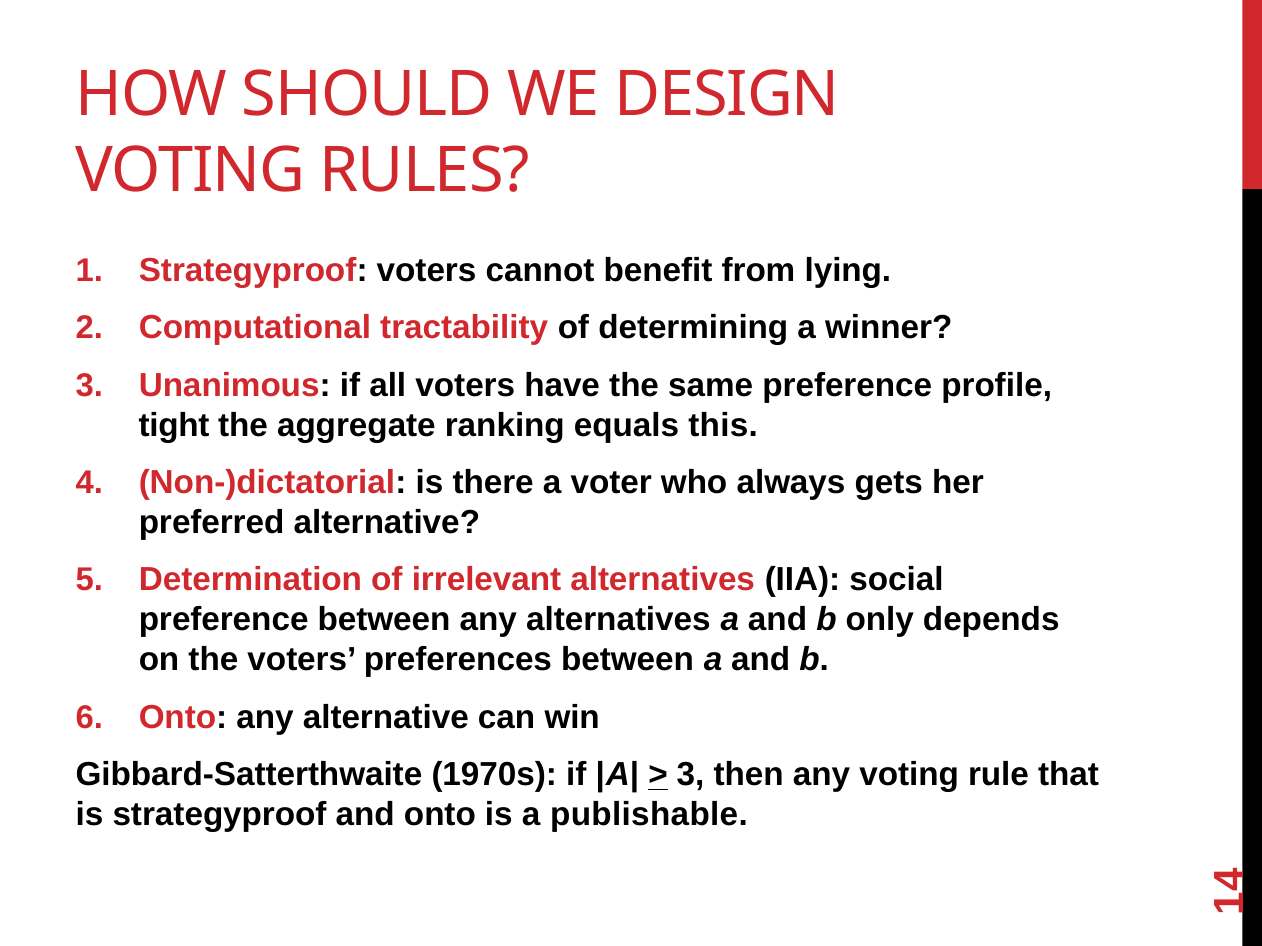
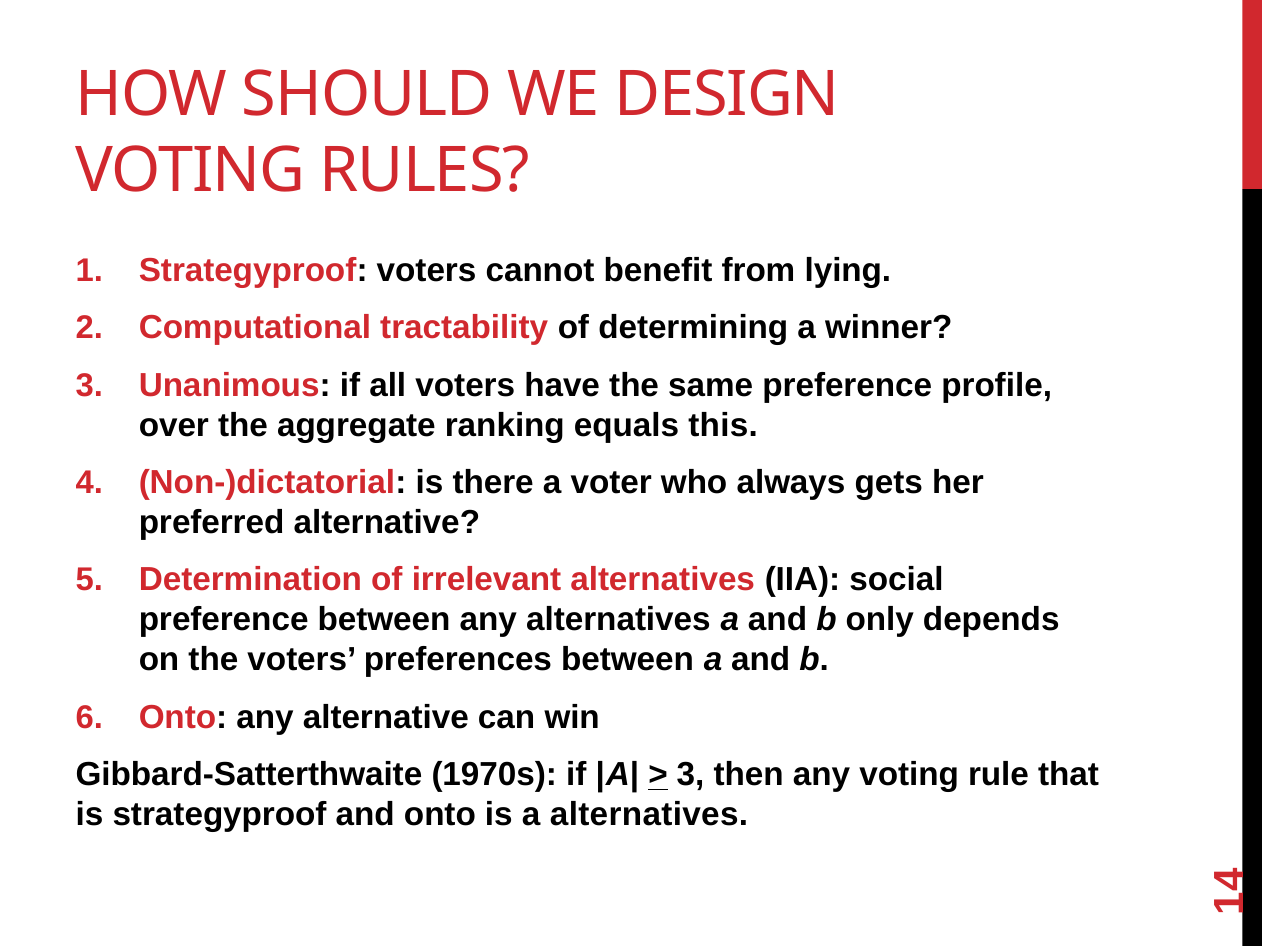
tight: tight -> over
a publishable: publishable -> alternatives
